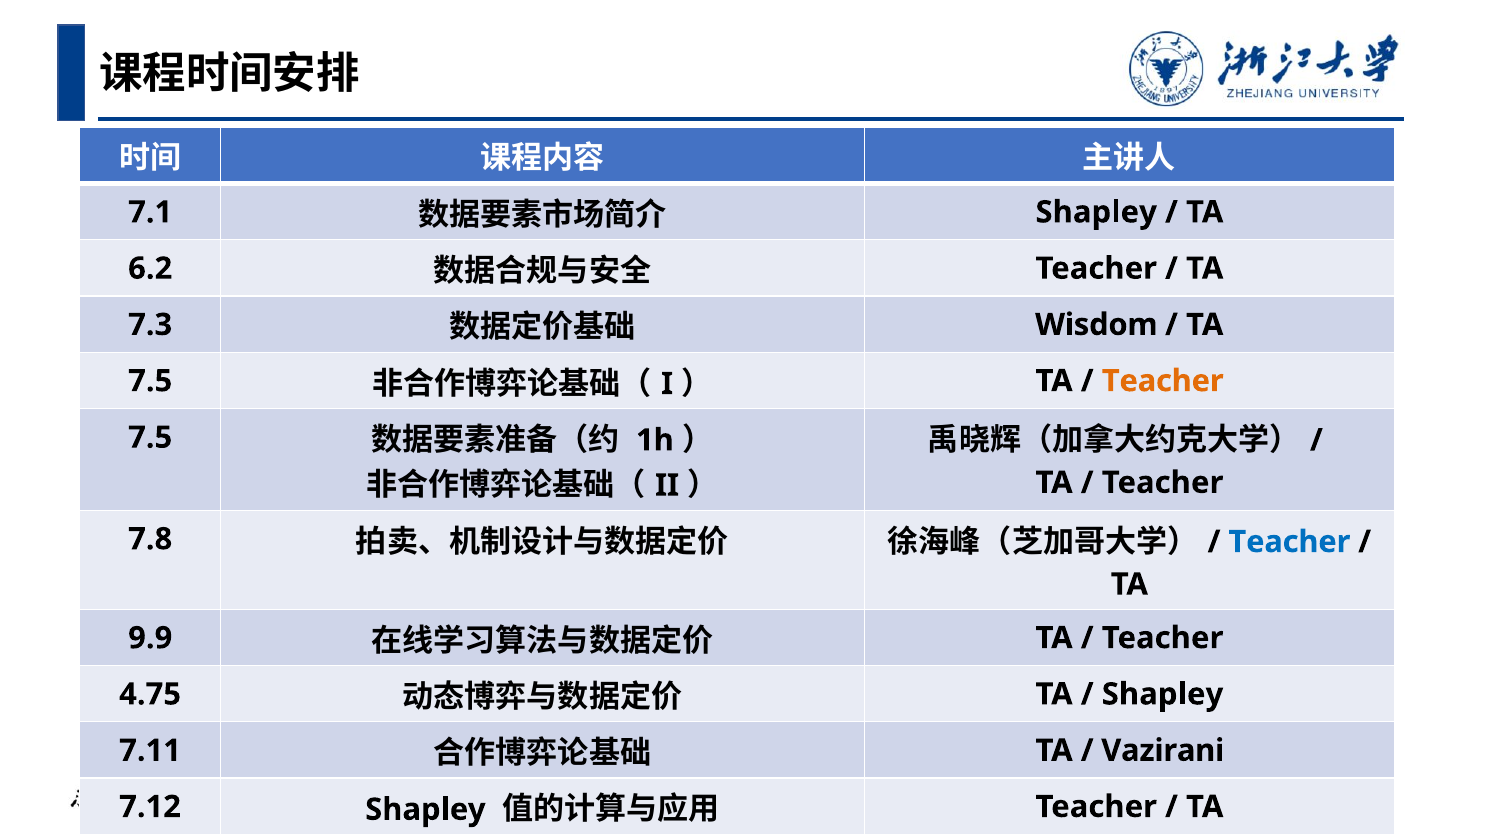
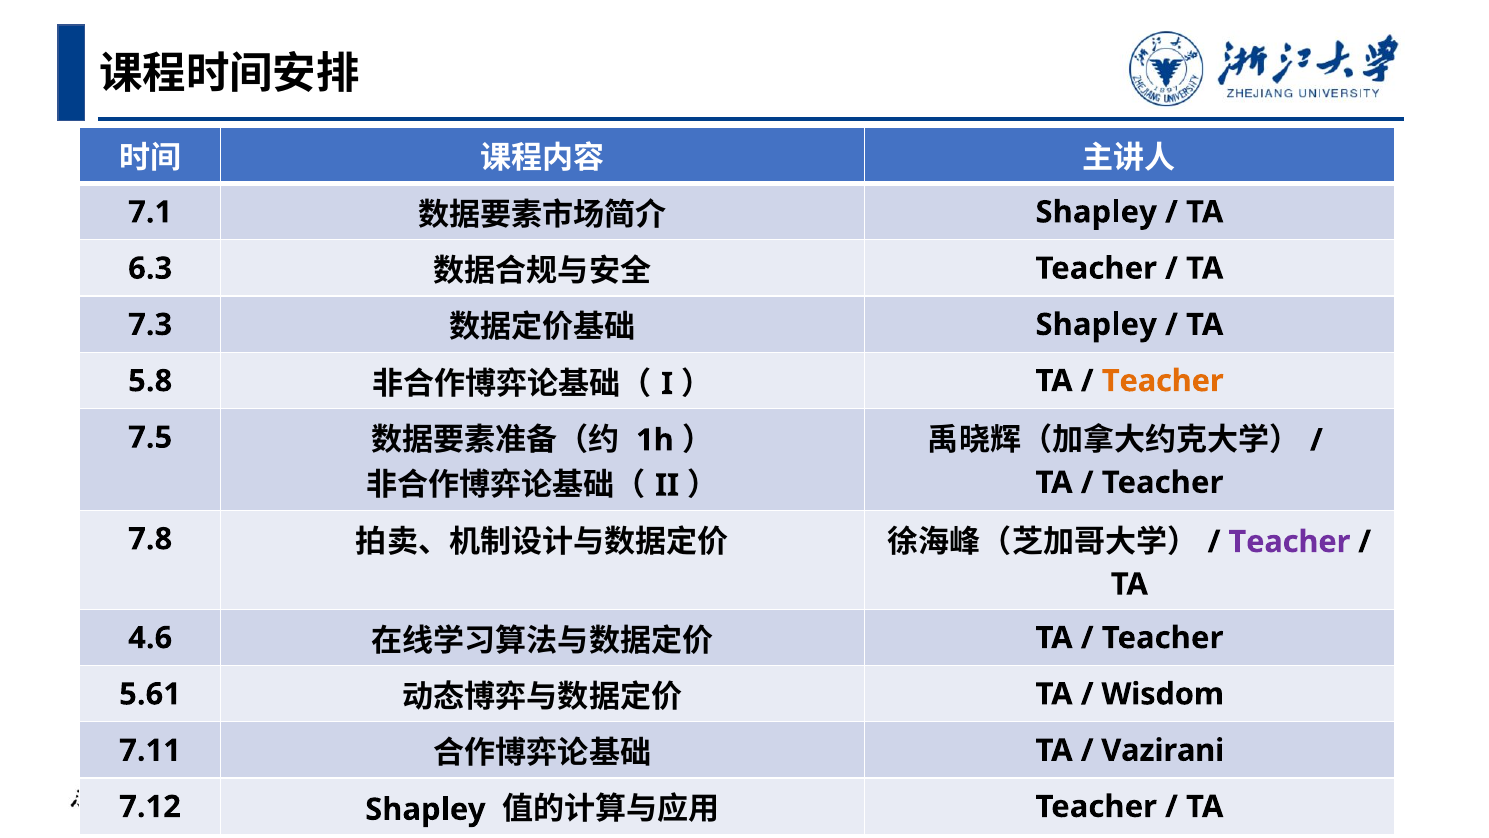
6.2: 6.2 -> 6.3
Wisdom at (1096, 325): Wisdom -> Shapley
7.5 at (150, 381): 7.5 -> 5.8
Teacher at (1289, 542) colour: blue -> purple
9.9: 9.9 -> 4.6
4.75: 4.75 -> 5.61
Shapley at (1163, 694): Shapley -> Wisdom
